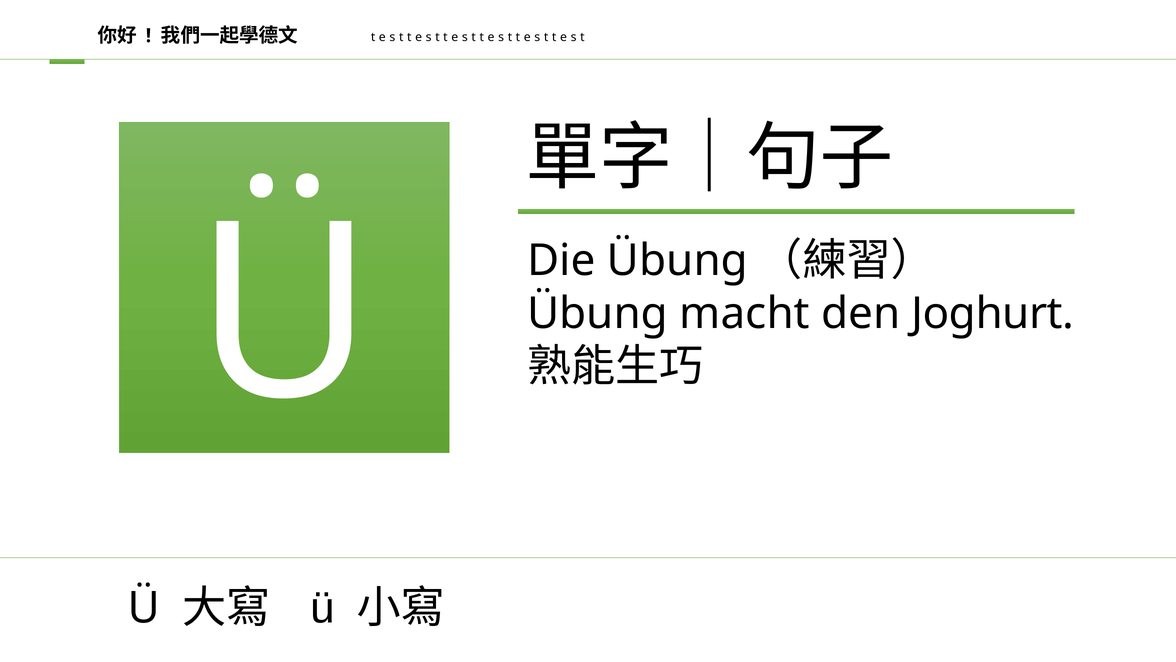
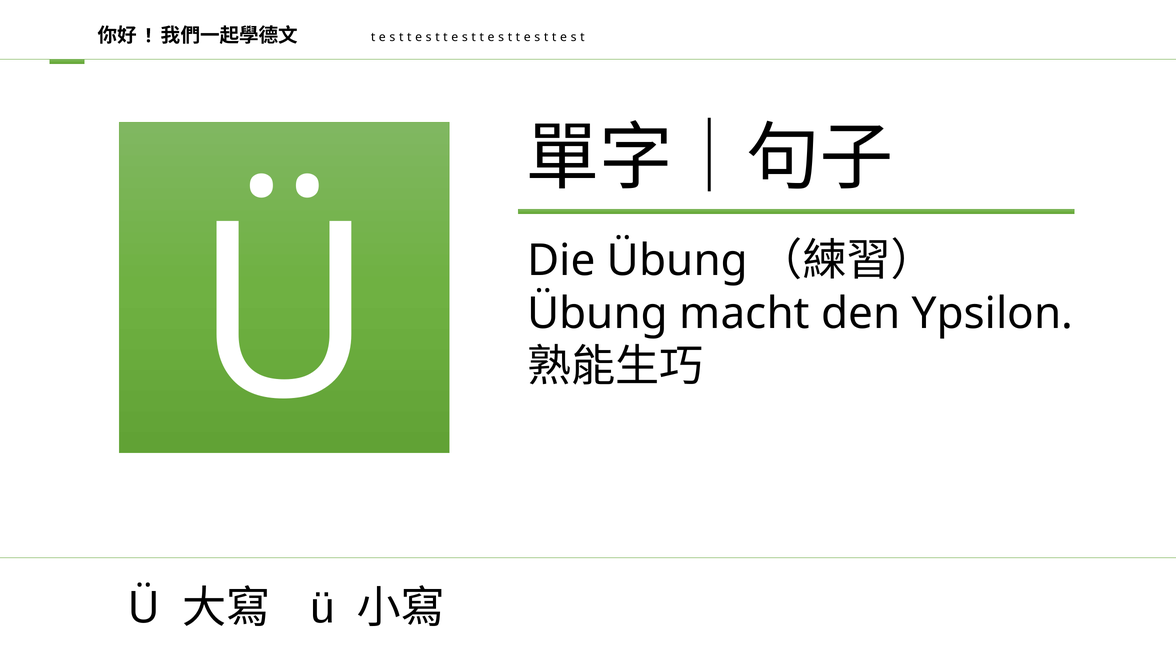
Joghurt: Joghurt -> Ypsilon
